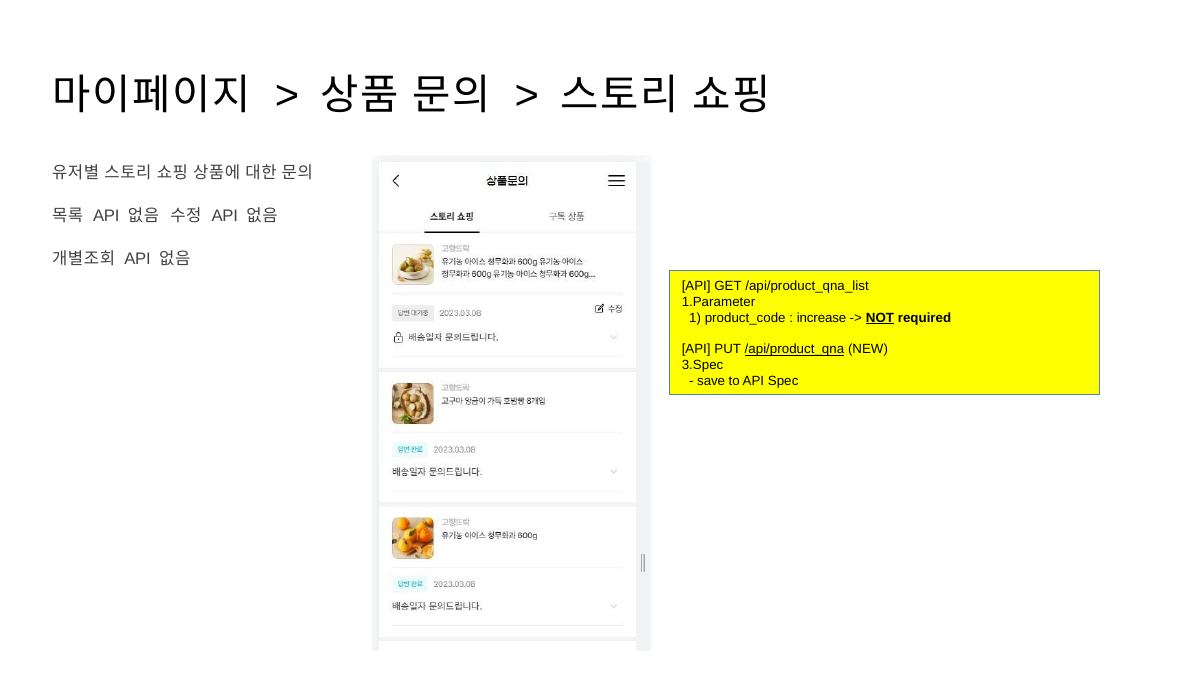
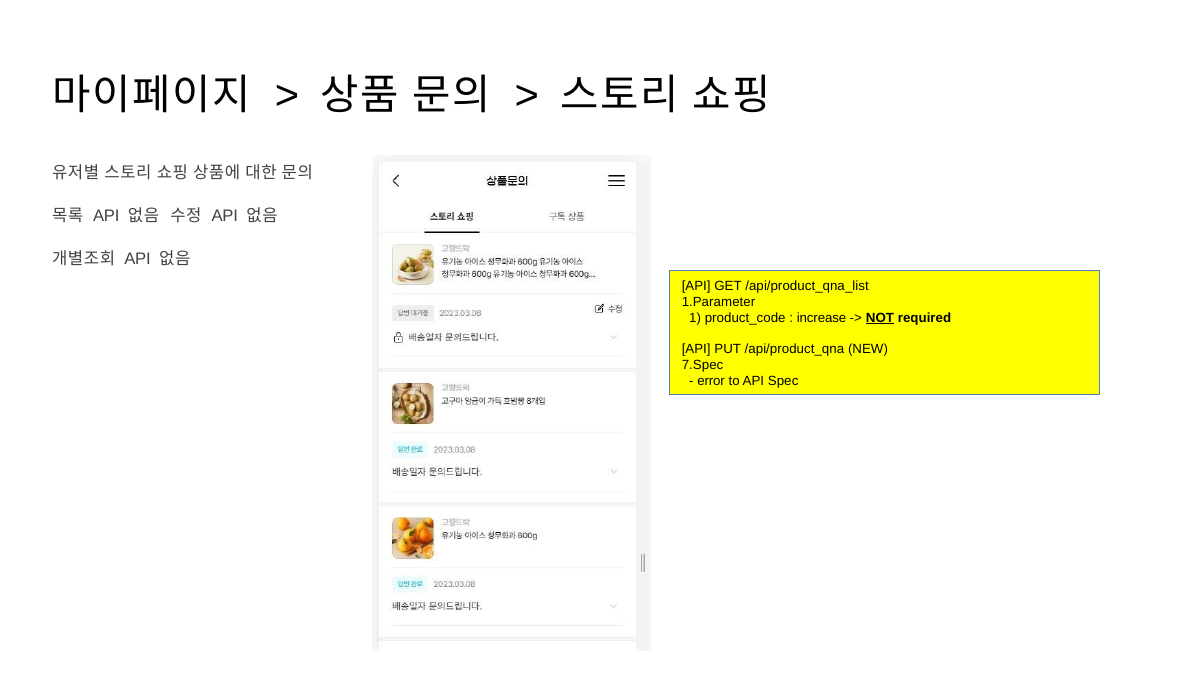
/api/product_qna underline: present -> none
3.Spec: 3.Spec -> 7.Spec
save: save -> error
